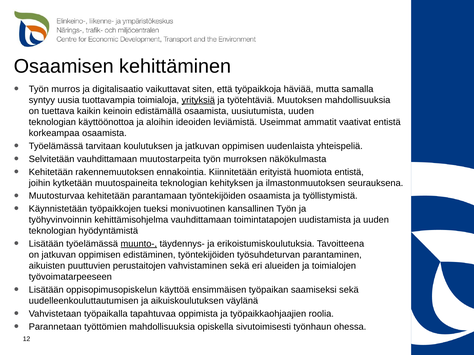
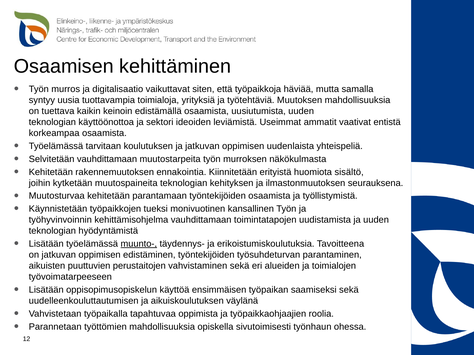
yrityksiä underline: present -> none
aloihin: aloihin -> sektori
huomiota entistä: entistä -> sisältö
